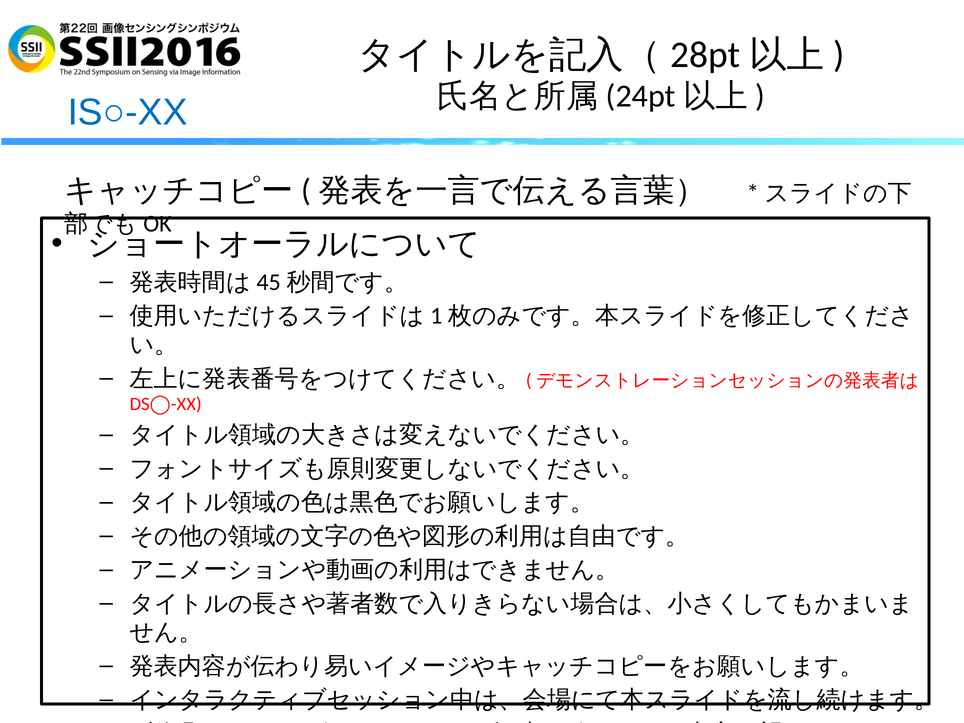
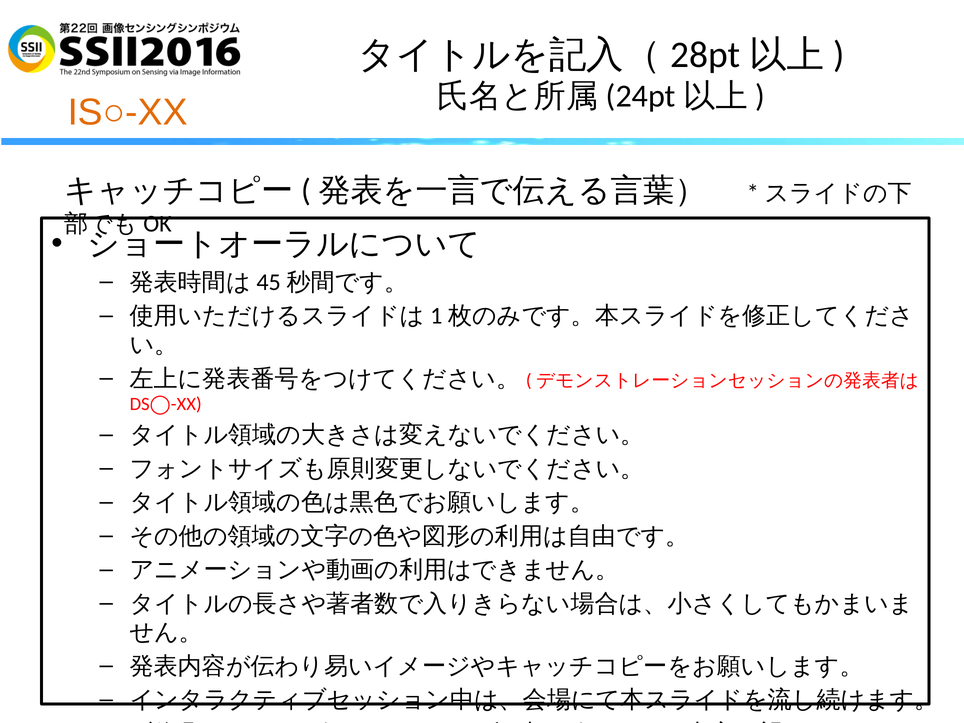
IS○-XX colour: blue -> orange
